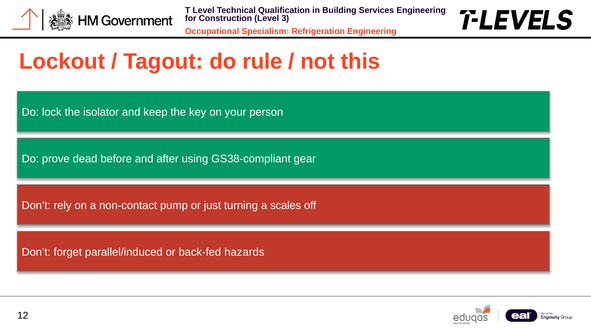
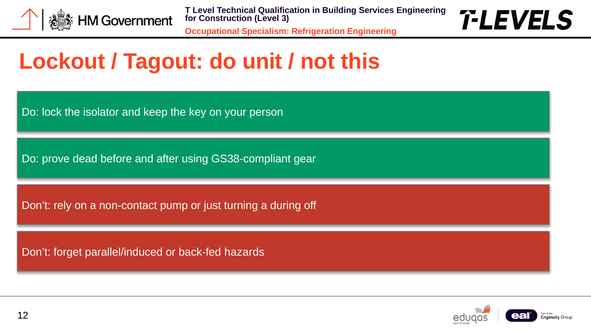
rule: rule -> unit
scales: scales -> during
